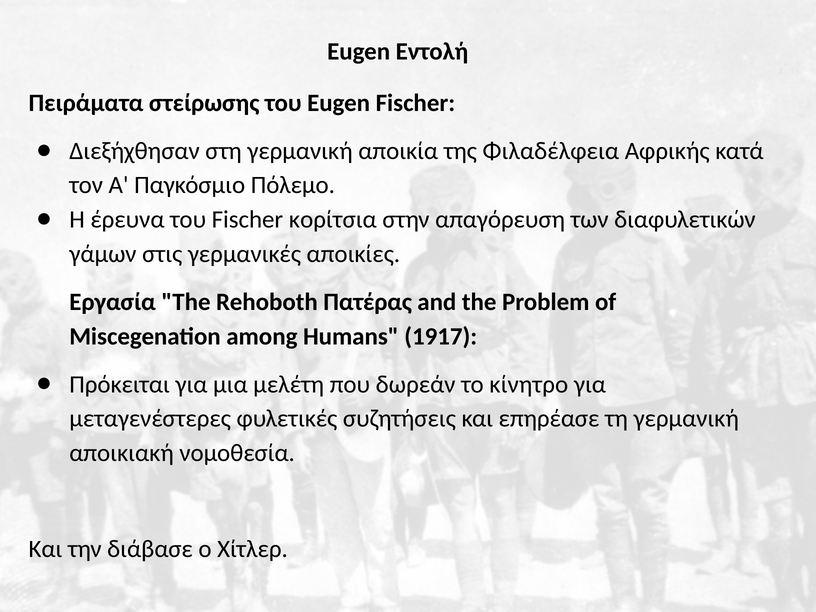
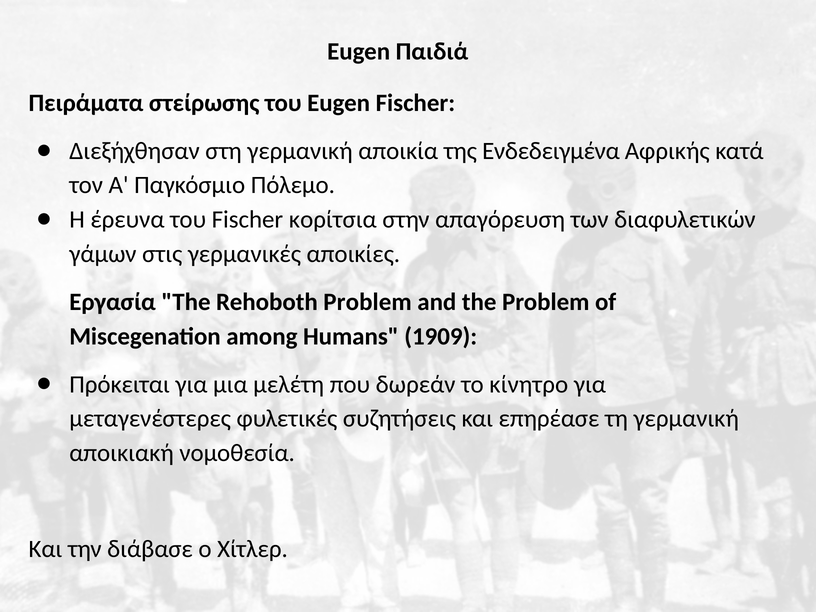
Εντολή: Εντολή -> Παιδιά
Φιλαδέλφεια: Φιλαδέλφεια -> Ενδεδειγμένα
Rehoboth Πατέρας: Πατέρας -> Problem
1917: 1917 -> 1909
